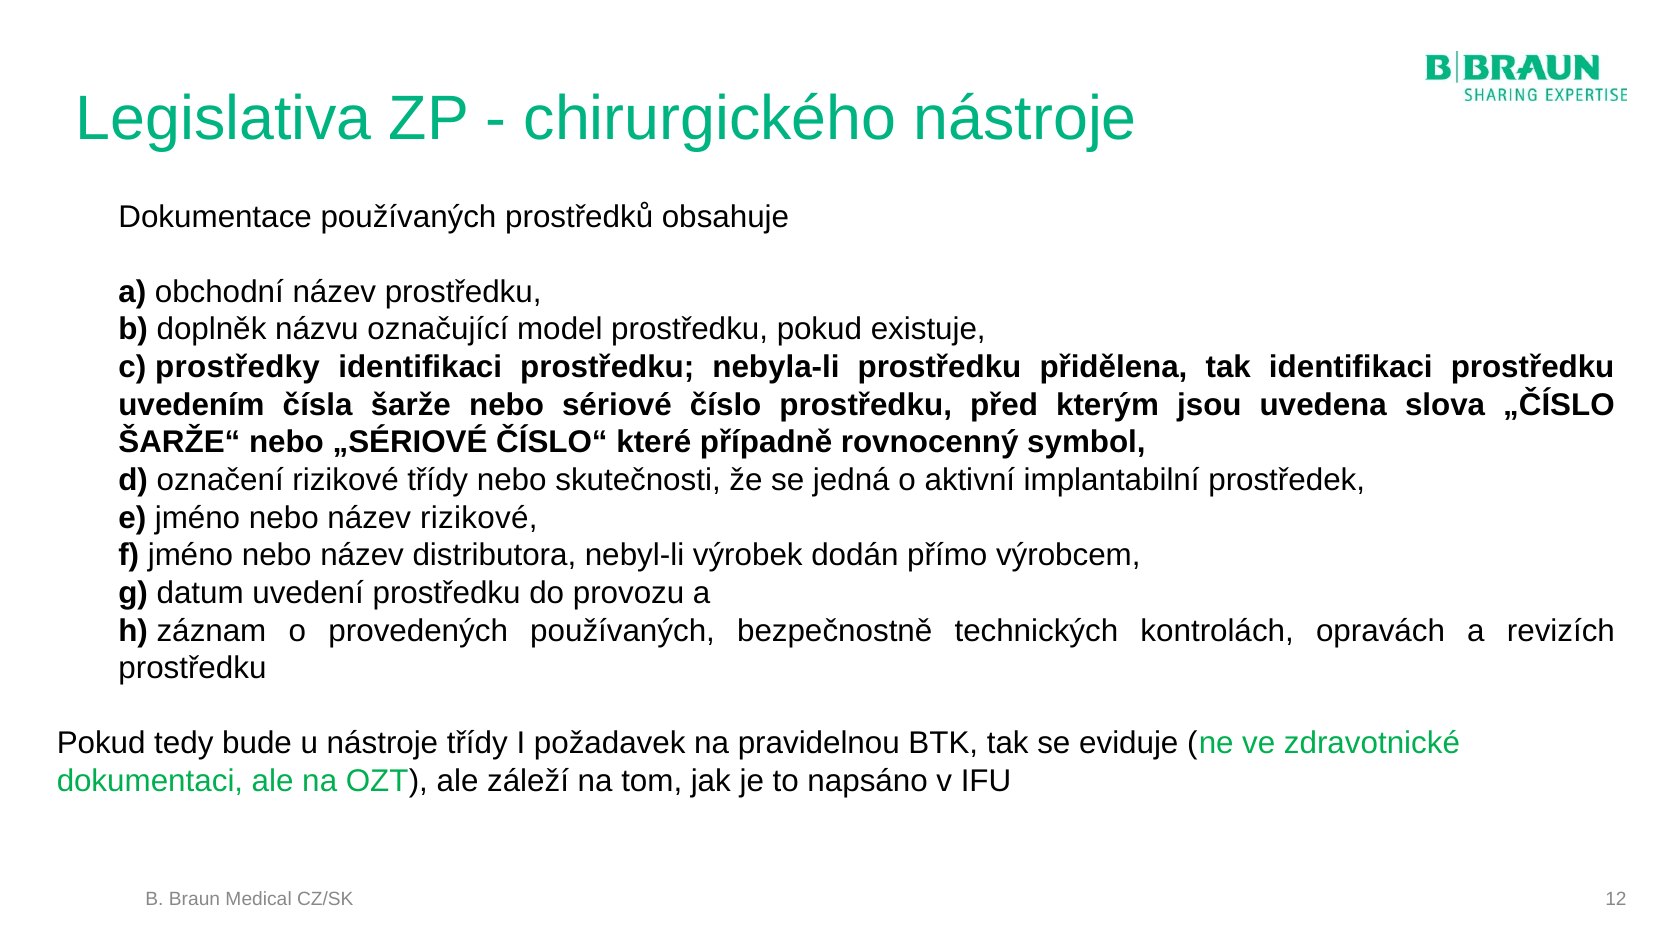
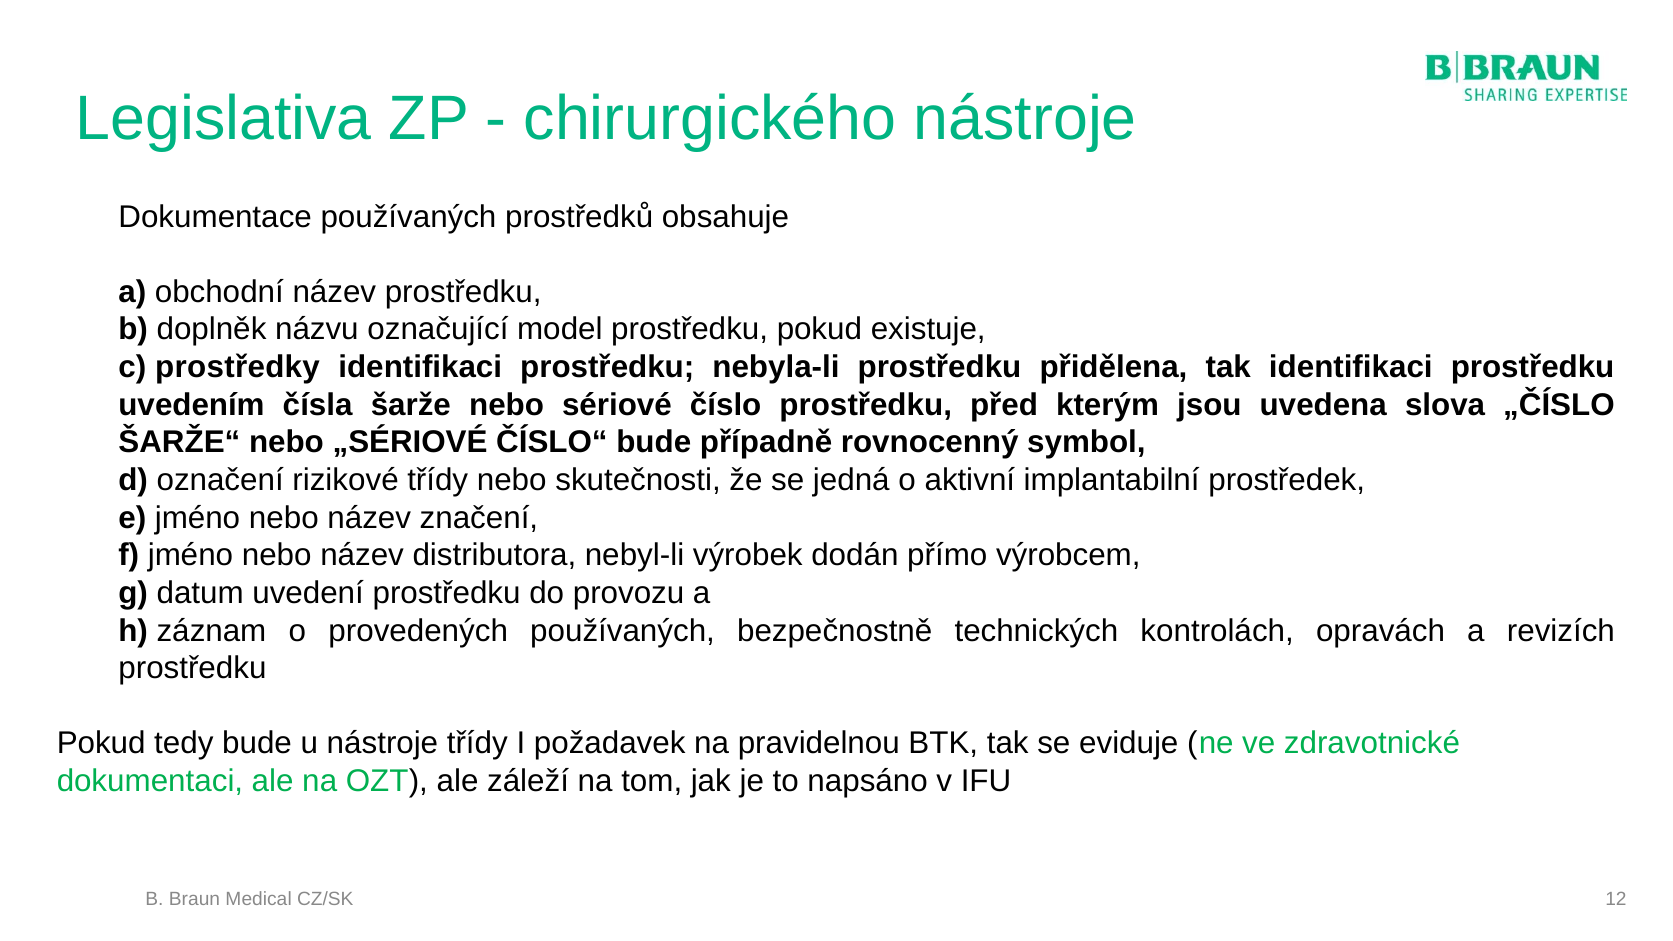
ČÍSLO“ které: které -> bude
název rizikové: rizikové -> značení
